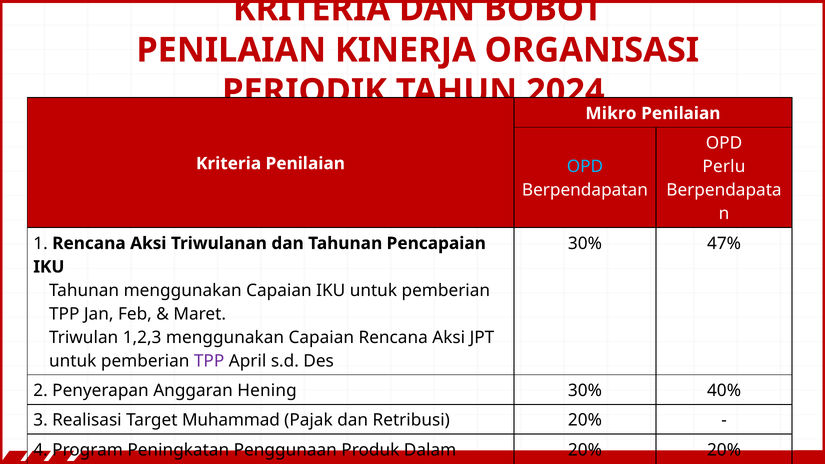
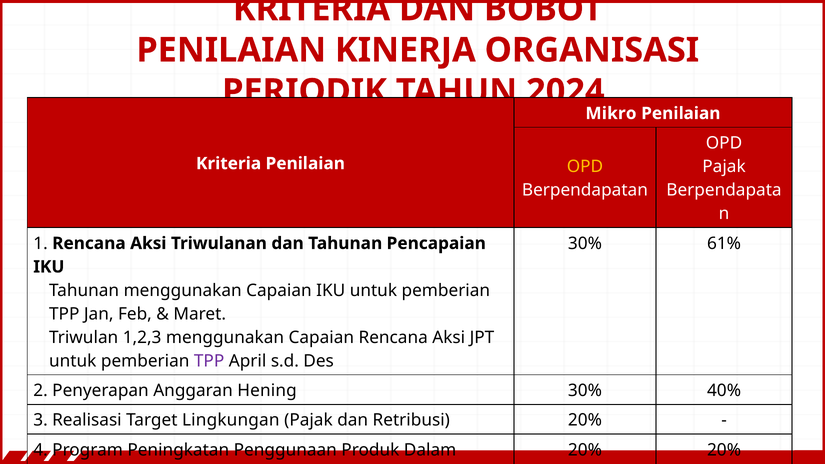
OPD at (585, 167) colour: light blue -> yellow
Perlu at (724, 167): Perlu -> Pajak
47%: 47% -> 61%
Muhammad: Muhammad -> Lingkungan
